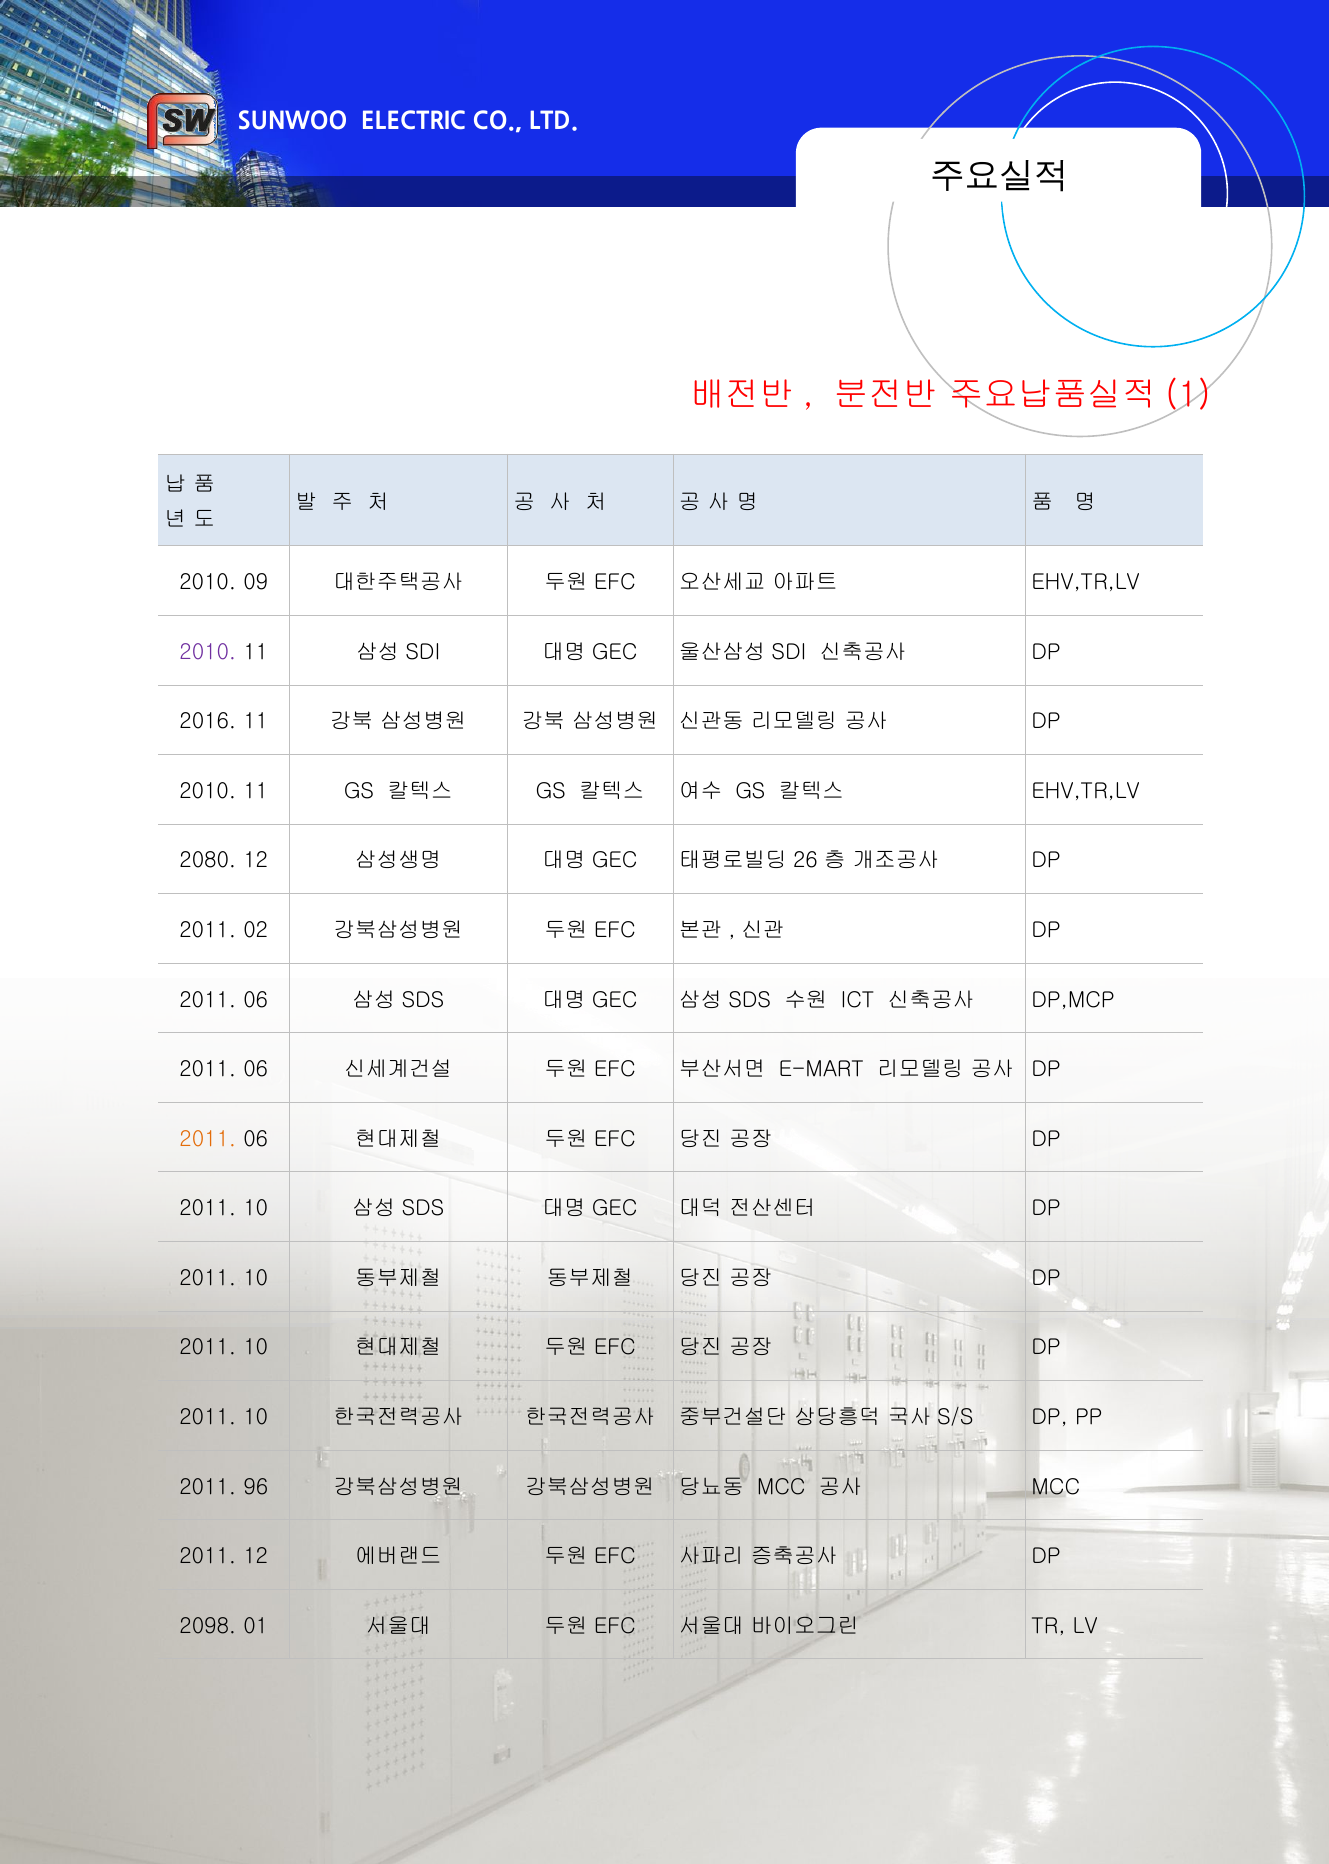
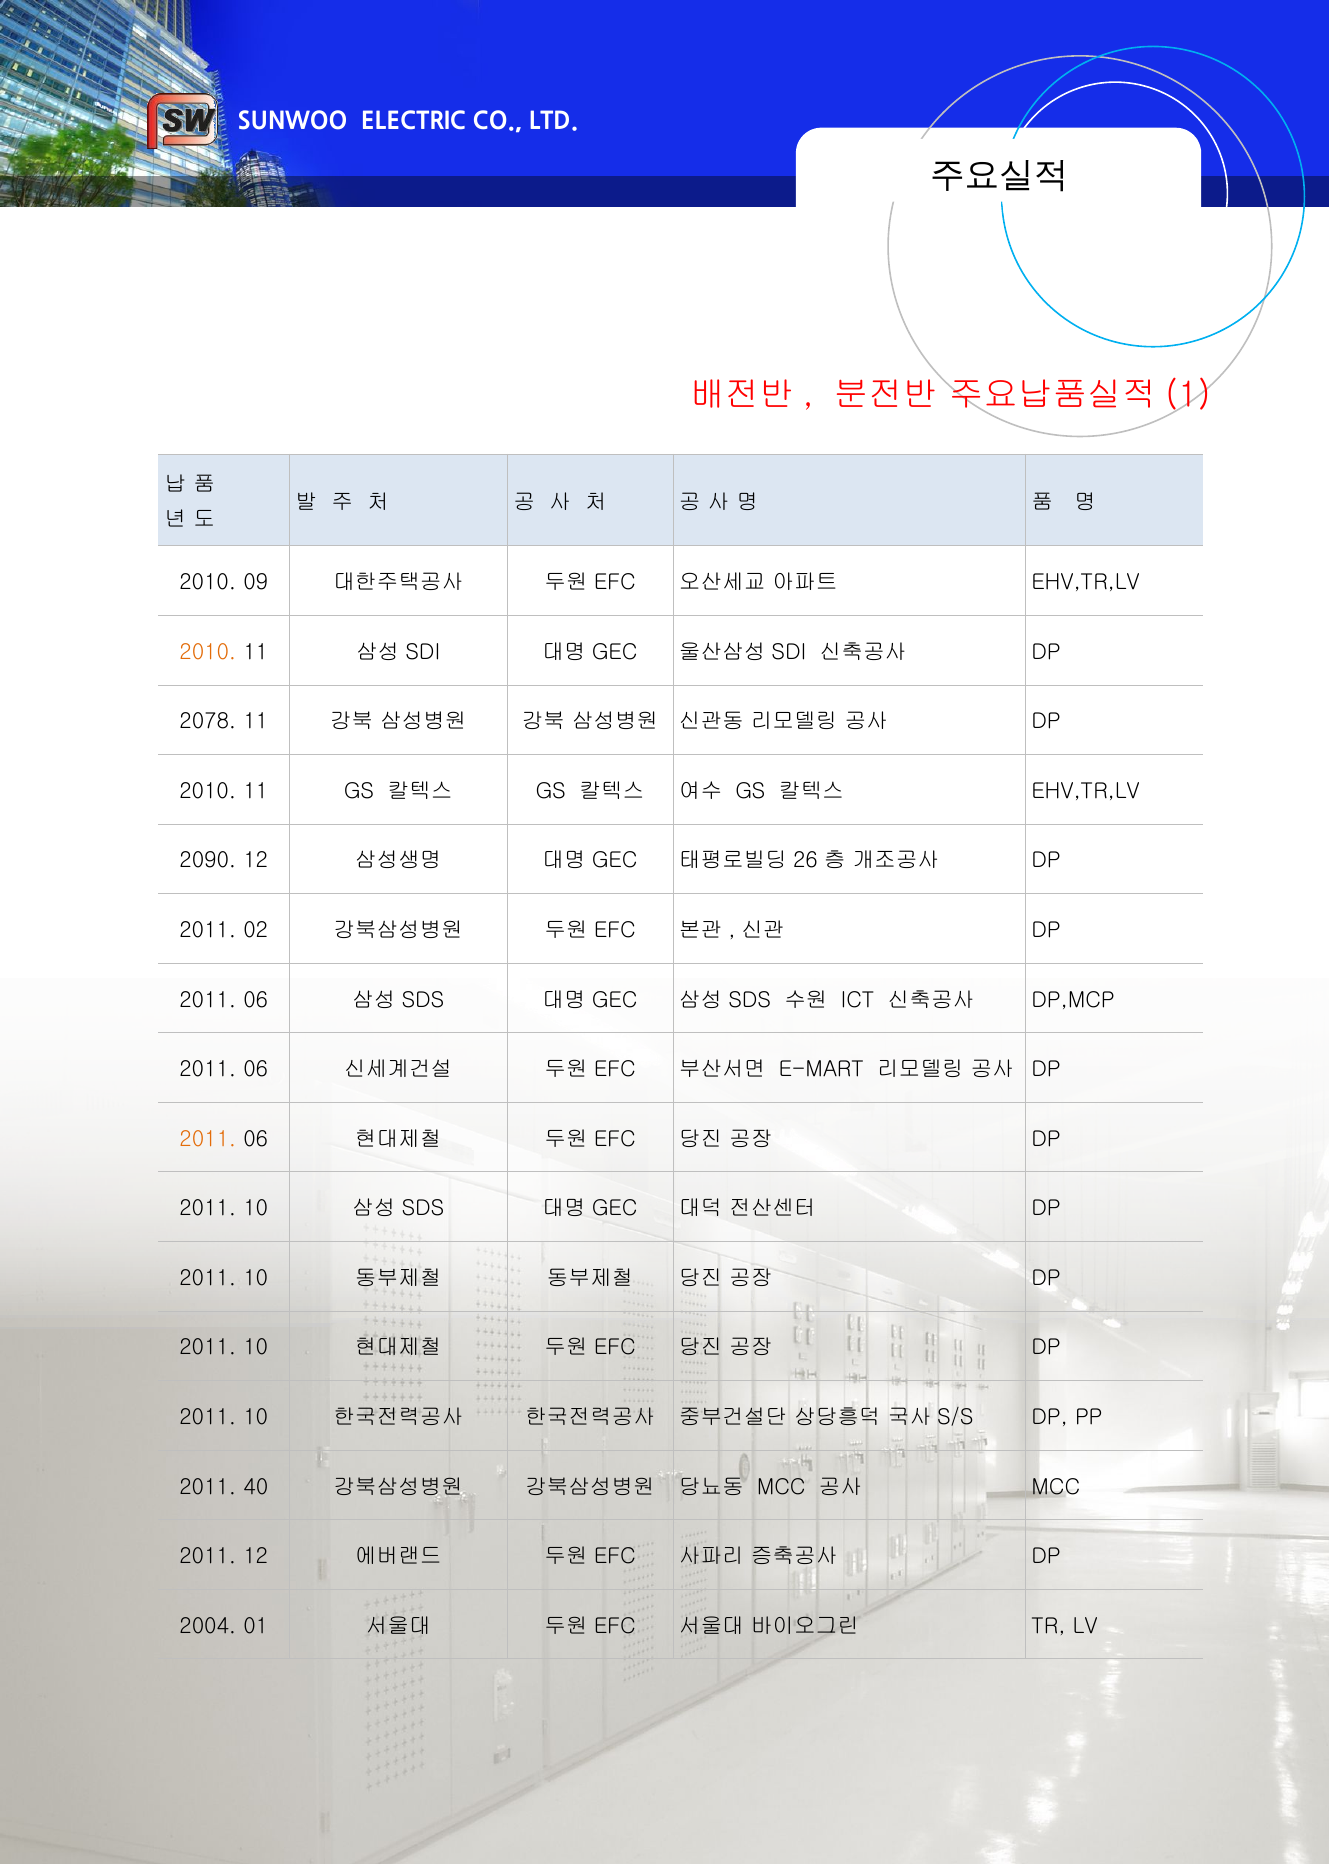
2010 at (208, 652) colour: purple -> orange
2016: 2016 -> 2078
2080: 2080 -> 2090
96: 96 -> 40
2098: 2098 -> 2004
